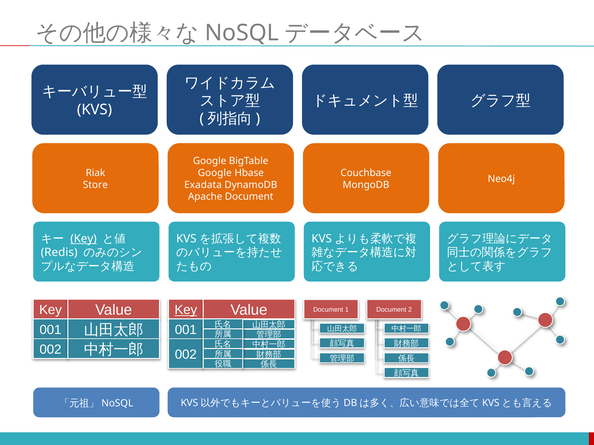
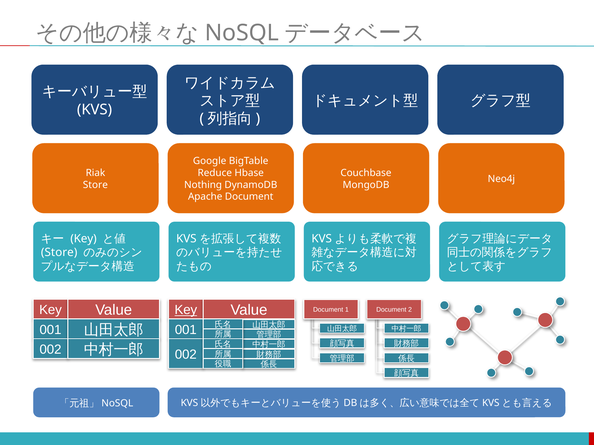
Google at (215, 173): Google -> Reduce
Exadata: Exadata -> Nothing
Key at (84, 239) underline: present -> none
Redis at (59, 253): Redis -> Store
